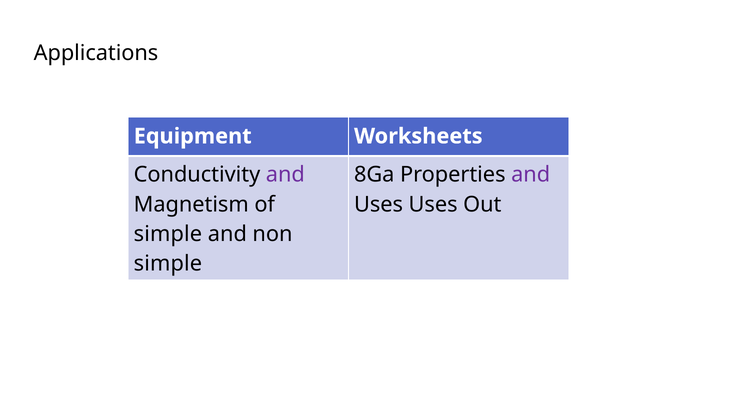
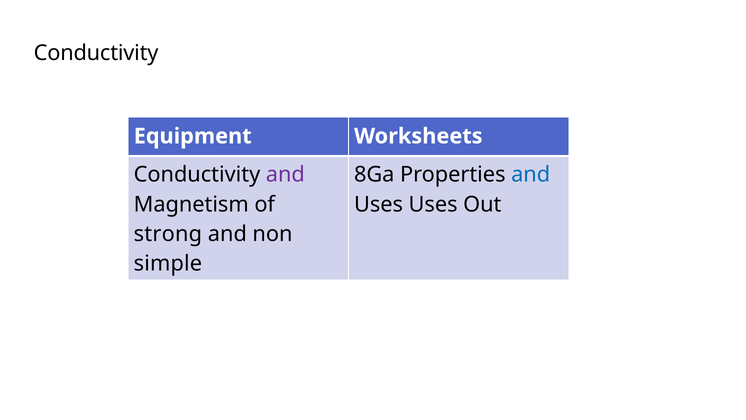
Applications at (96, 53): Applications -> Conductivity
and at (531, 175) colour: purple -> blue
simple at (168, 234): simple -> strong
